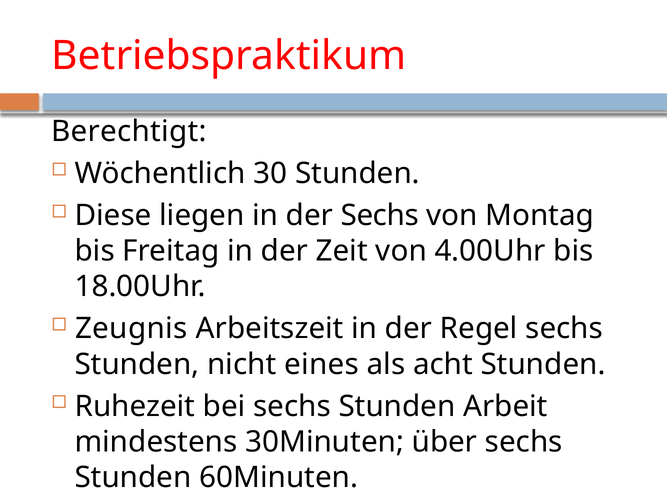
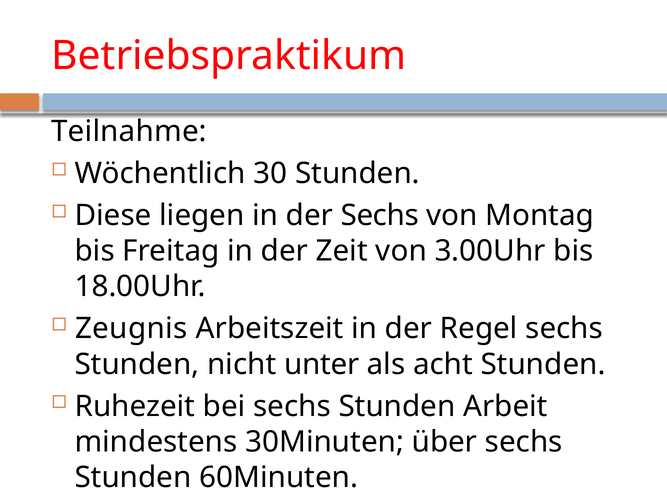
Berechtigt: Berechtigt -> Teilnahme
4.00Uhr: 4.00Uhr -> 3.00Uhr
eines: eines -> unter
